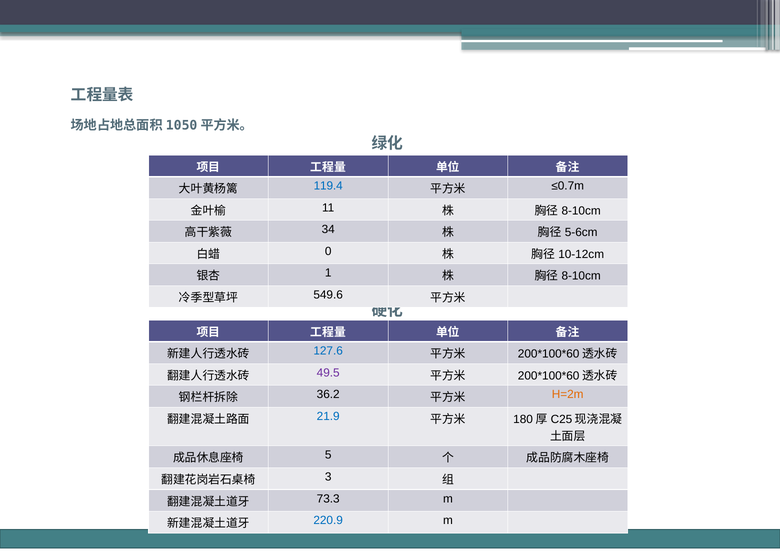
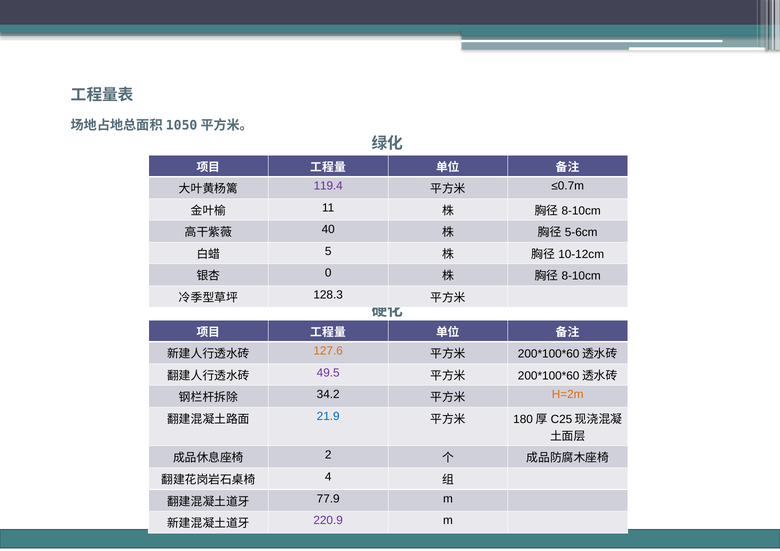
119.4 colour: blue -> purple
34: 34 -> 40
0: 0 -> 5
1: 1 -> 0
549.6: 549.6 -> 128.3
127.6 colour: blue -> orange
36.2: 36.2 -> 34.2
5: 5 -> 2
3: 3 -> 4
73.3: 73.3 -> 77.9
220.9 colour: blue -> purple
